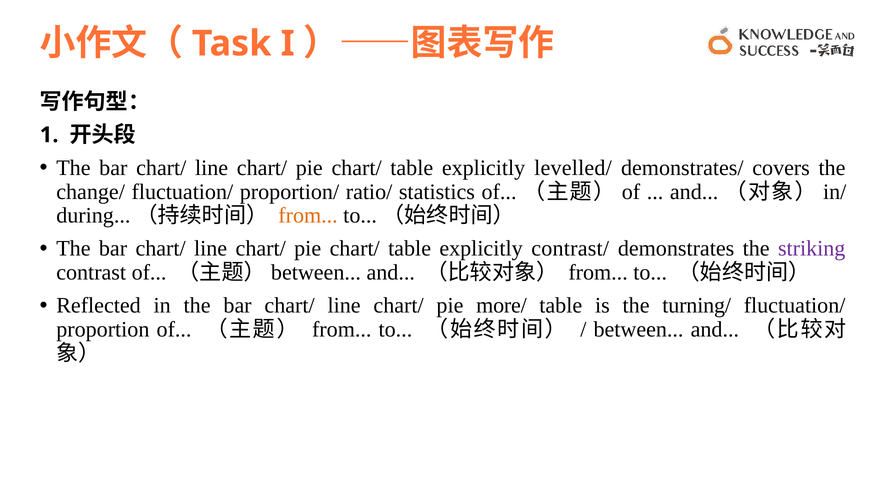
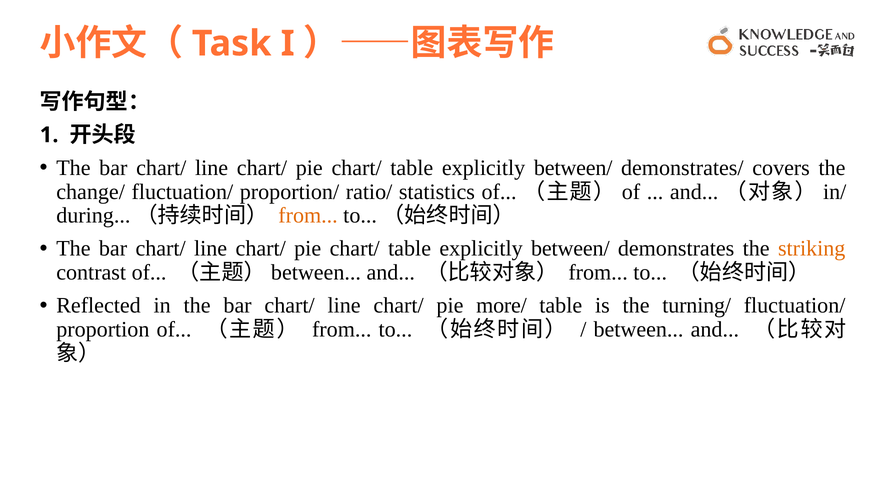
levelled/ at (573, 168): levelled/ -> between/
contrast/ at (570, 249): contrast/ -> between/
striking colour: purple -> orange
